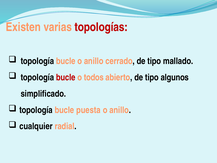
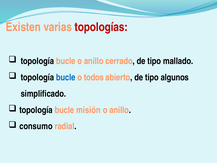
bucle at (66, 77) colour: red -> blue
puesta: puesta -> misión
cualquier: cualquier -> consumo
